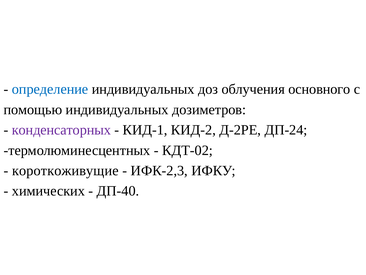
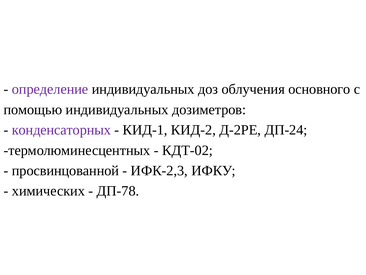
определение colour: blue -> purple
короткоживущие: короткоживущие -> просвинцованной
ДП-40: ДП-40 -> ДП-78
